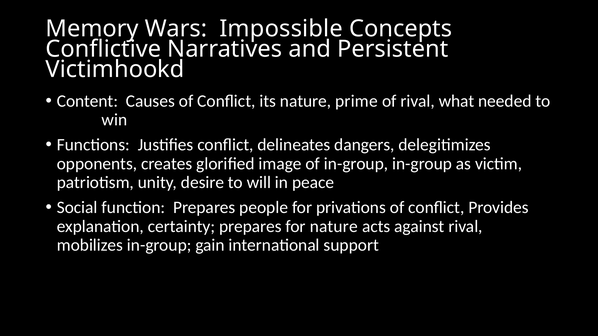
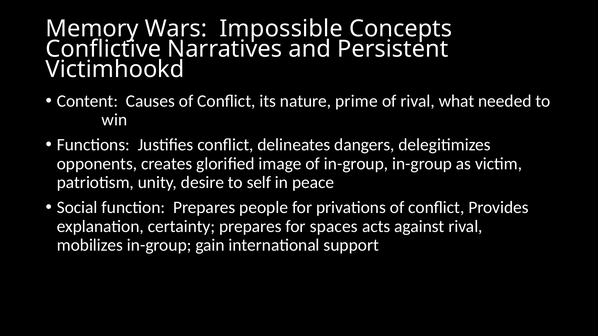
will: will -> self
for nature: nature -> spaces
